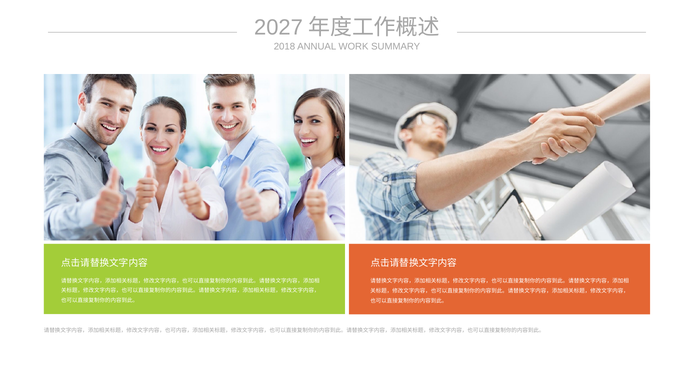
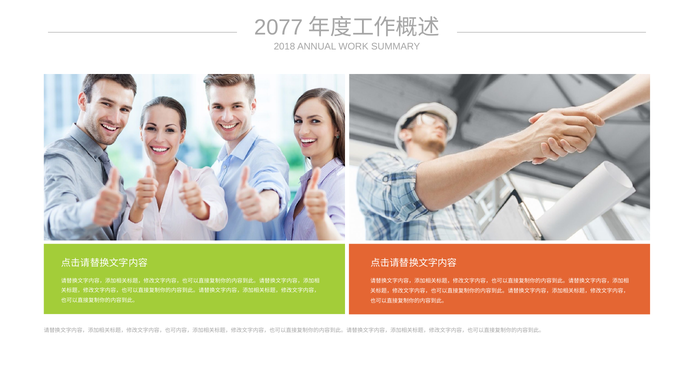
2027: 2027 -> 2077
